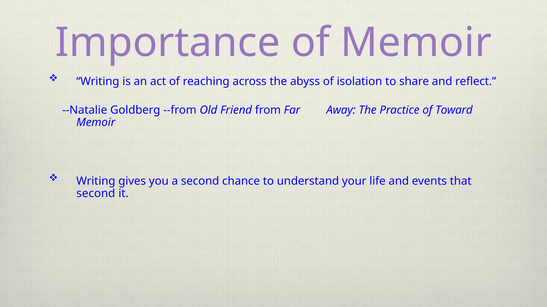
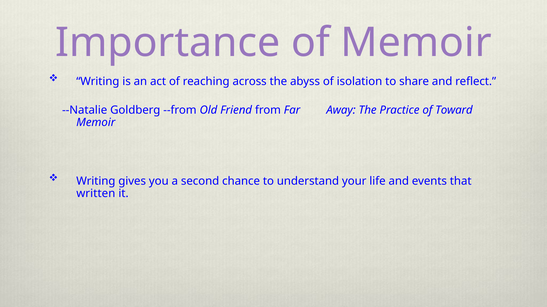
second at (96, 194): second -> written
